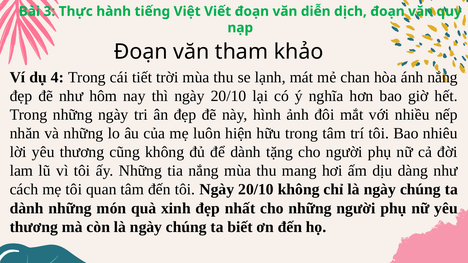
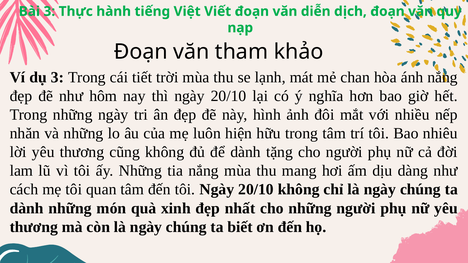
dụ 4: 4 -> 3
